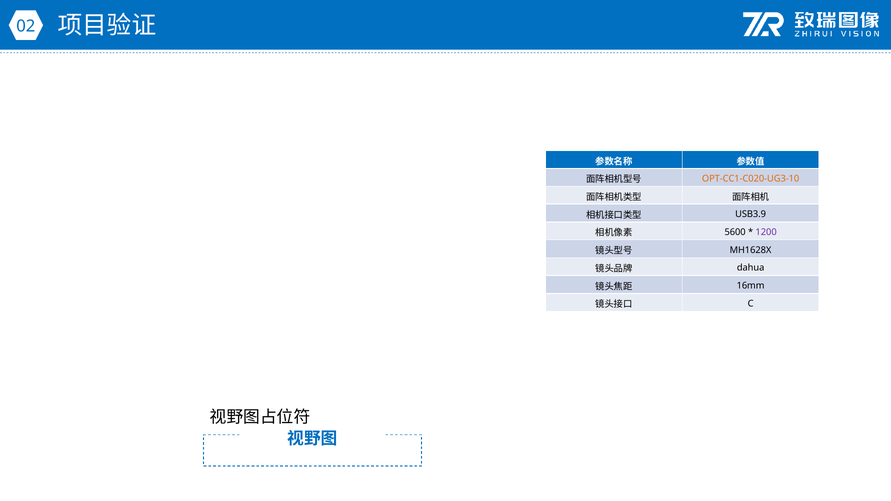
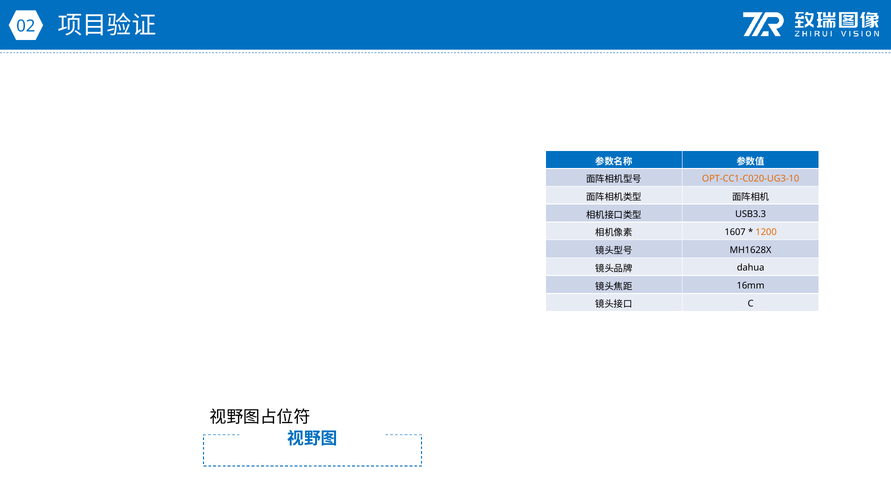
USB3.9: USB3.9 -> USB3.3
5600: 5600 -> 1607
1200 colour: purple -> orange
